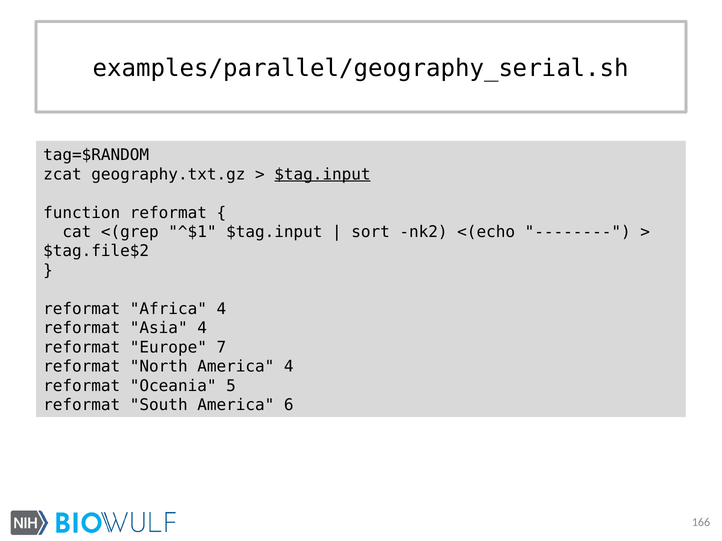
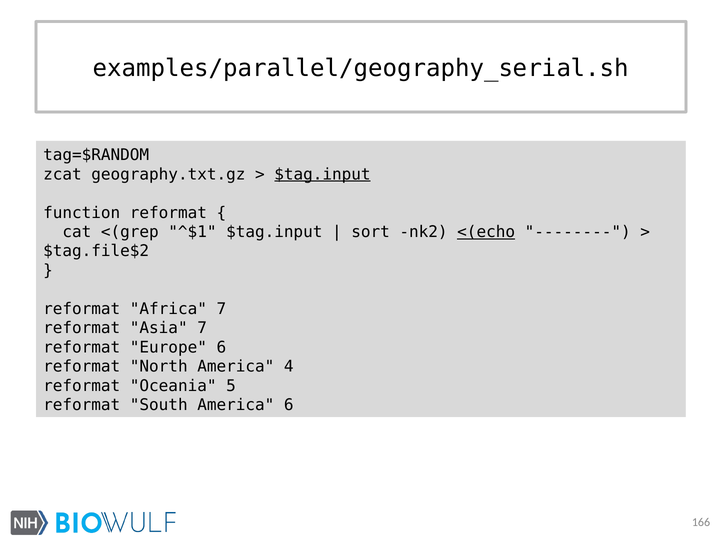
<(echo underline: none -> present
Africa 4: 4 -> 7
Asia 4: 4 -> 7
Europe 7: 7 -> 6
